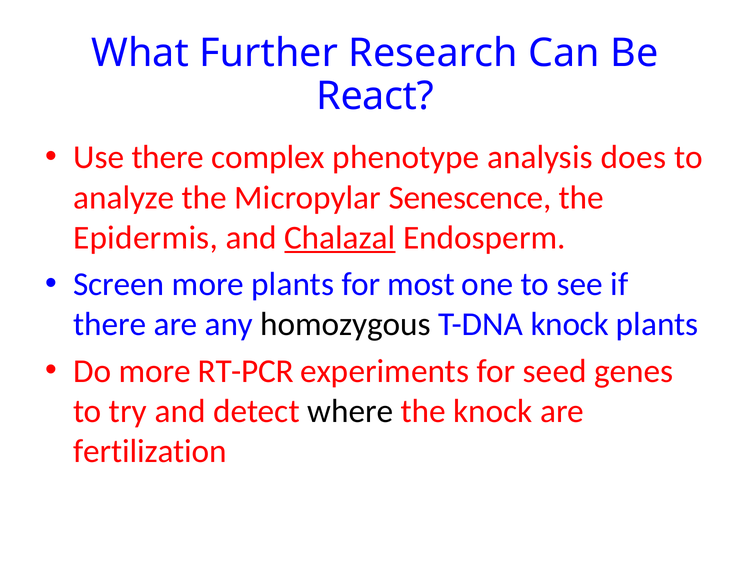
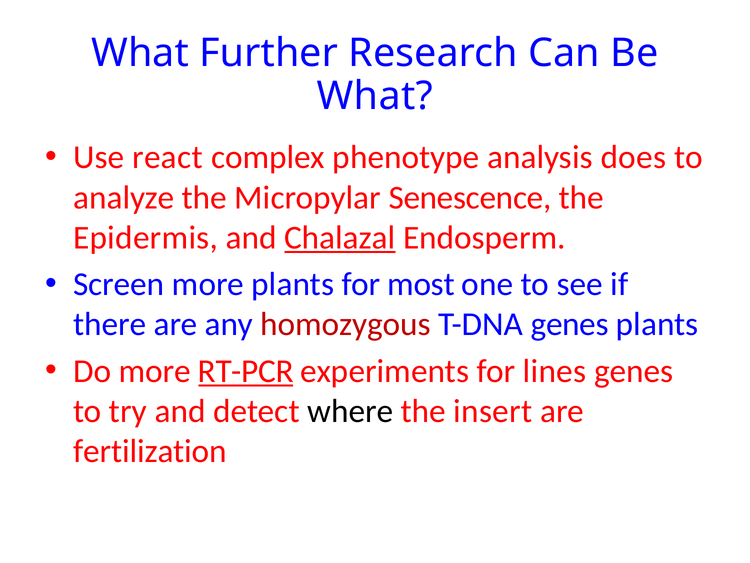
React at (375, 96): React -> What
Use there: there -> react
homozygous colour: black -> red
T-DNA knock: knock -> genes
RT-PCR underline: none -> present
seed: seed -> lines
the knock: knock -> insert
